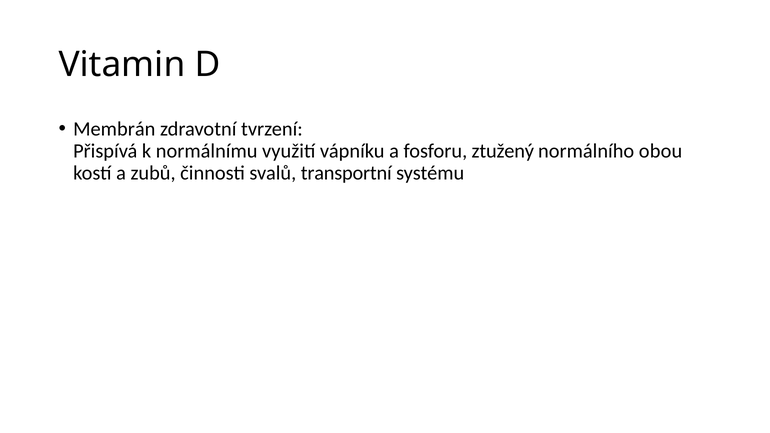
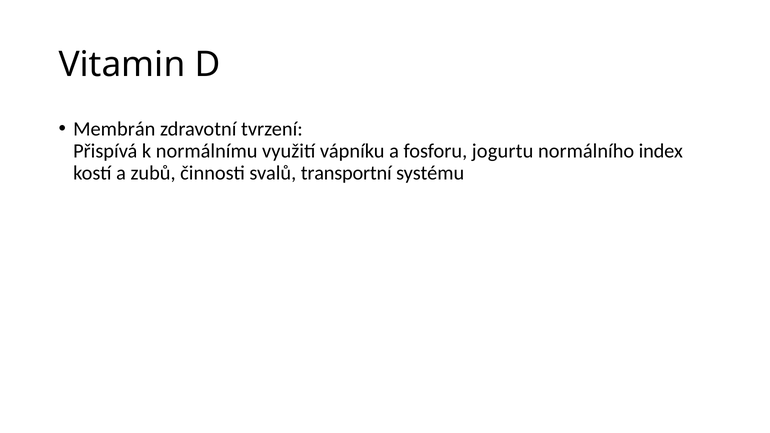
ztužený: ztužený -> jogurtu
obou: obou -> index
